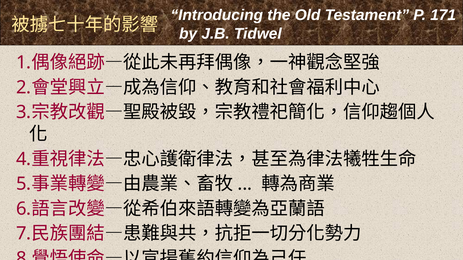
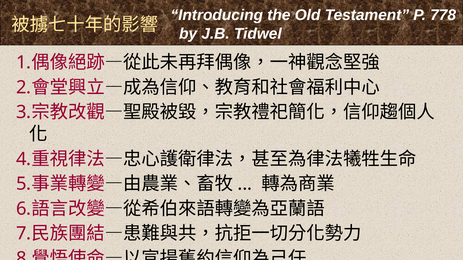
171: 171 -> 778
